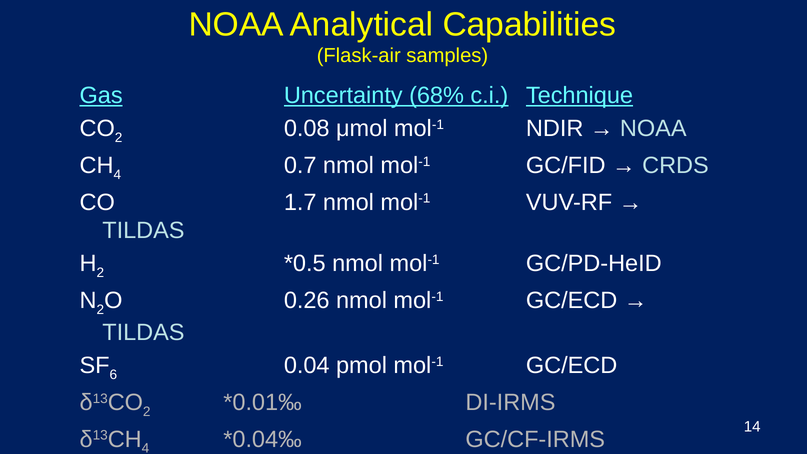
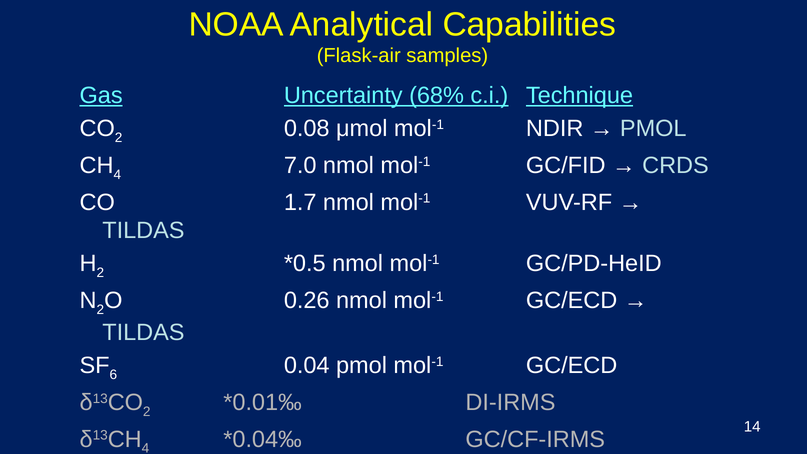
NOAA at (653, 129): NOAA -> PMOL
0.7: 0.7 -> 7.0
